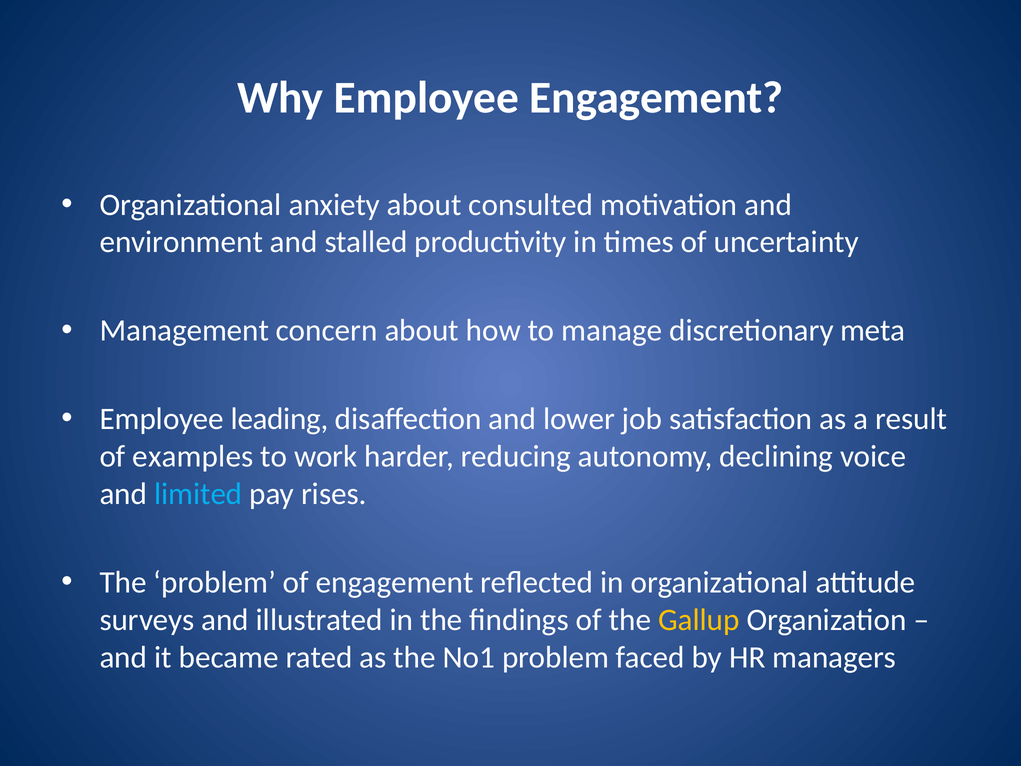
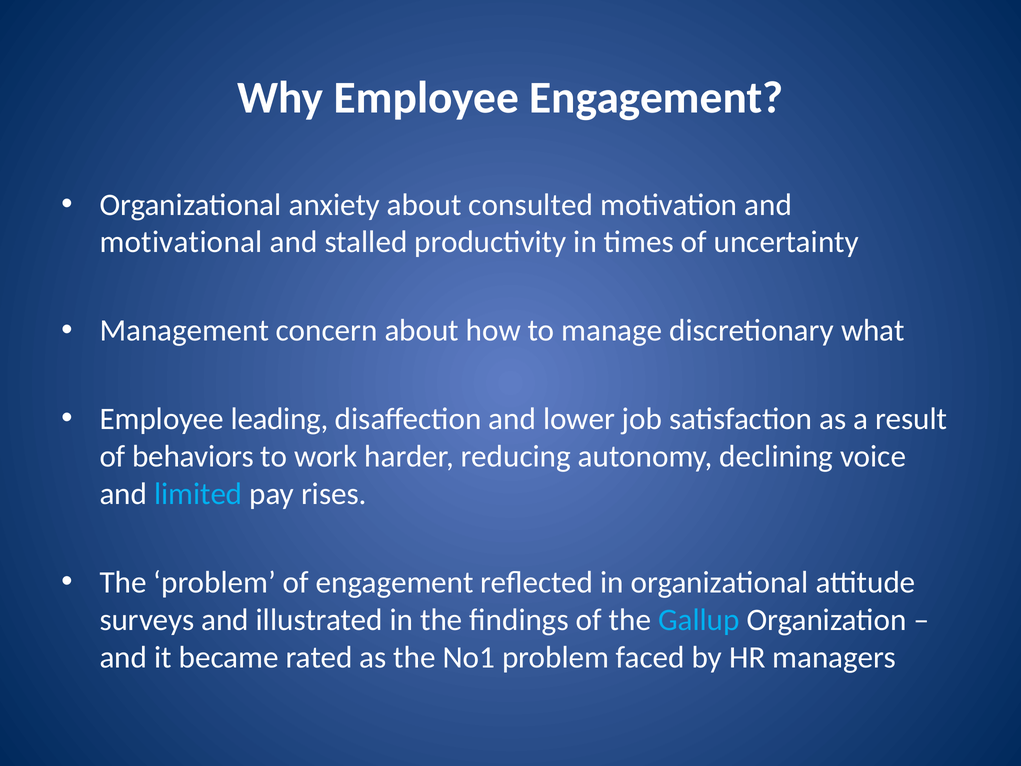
environment: environment -> motivational
meta: meta -> what
examples: examples -> behaviors
Gallup colour: yellow -> light blue
